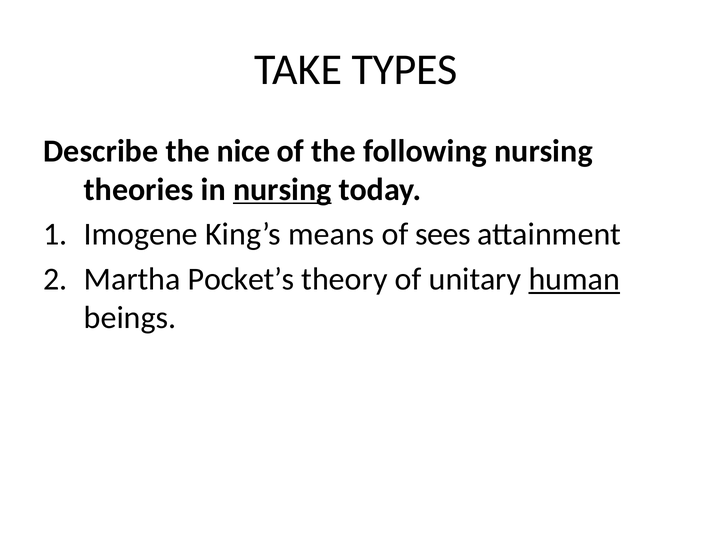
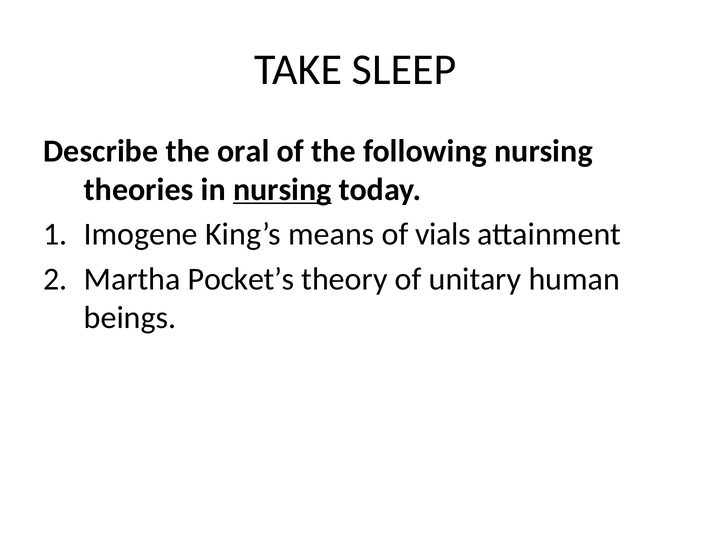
TYPES: TYPES -> SLEEP
nice: nice -> oral
sees: sees -> vials
human underline: present -> none
